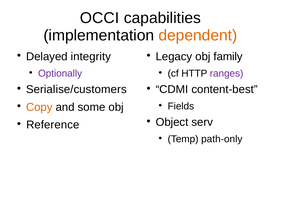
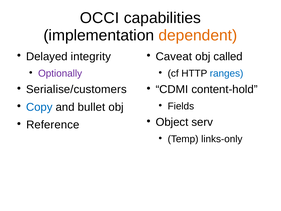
Legacy: Legacy -> Caveat
family: family -> called
ranges colour: purple -> blue
content-best: content-best -> content-hold
Copy colour: orange -> blue
some: some -> bullet
path-only: path-only -> links-only
